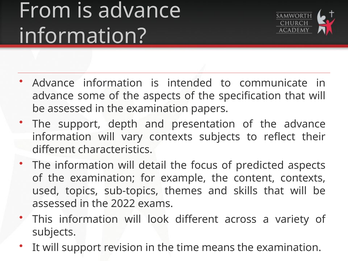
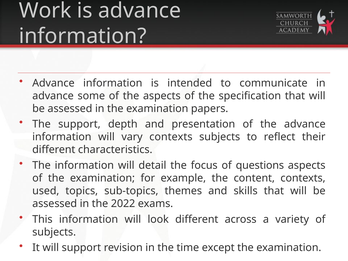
From: From -> Work
predicted: predicted -> questions
means: means -> except
